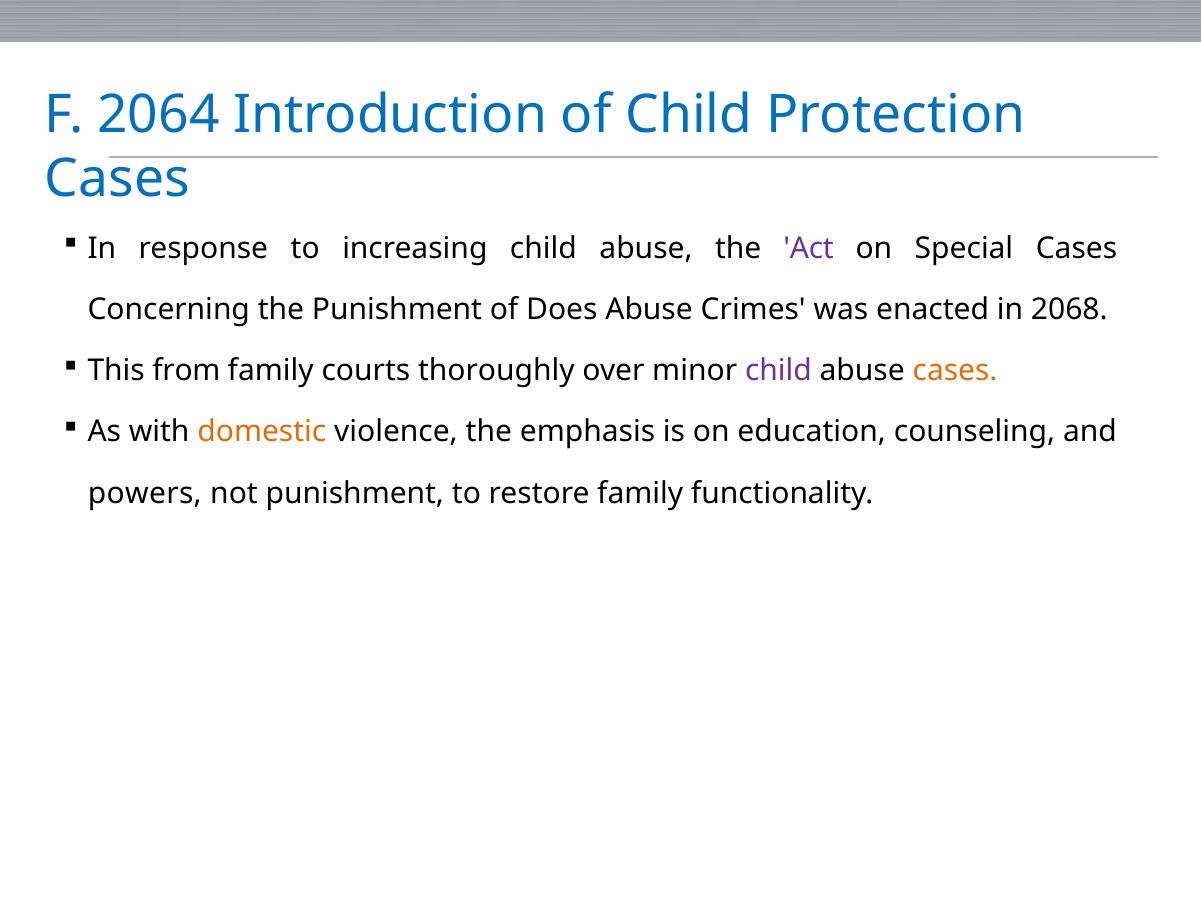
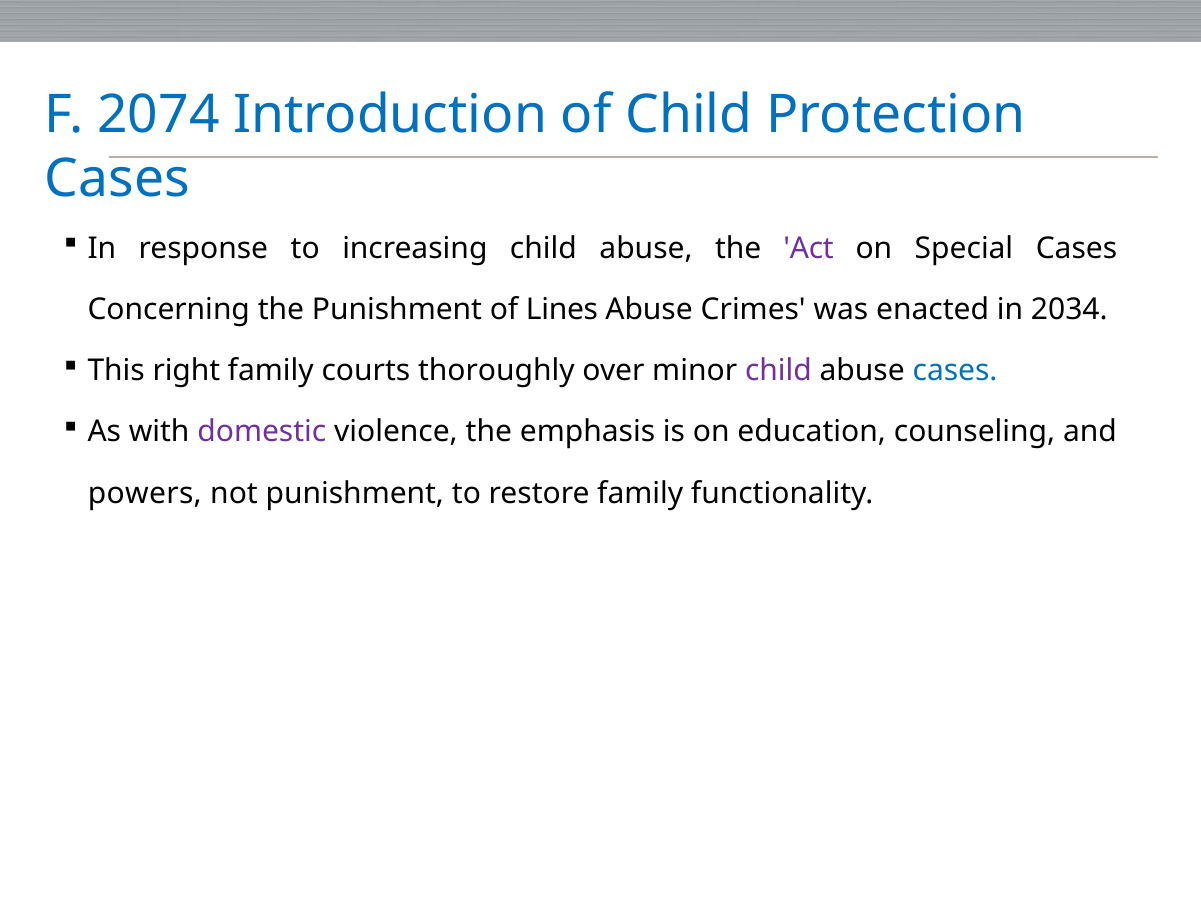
2064: 2064 -> 2074
Does: Does -> Lines
2068: 2068 -> 2034
from: from -> right
cases at (955, 371) colour: orange -> blue
domestic colour: orange -> purple
